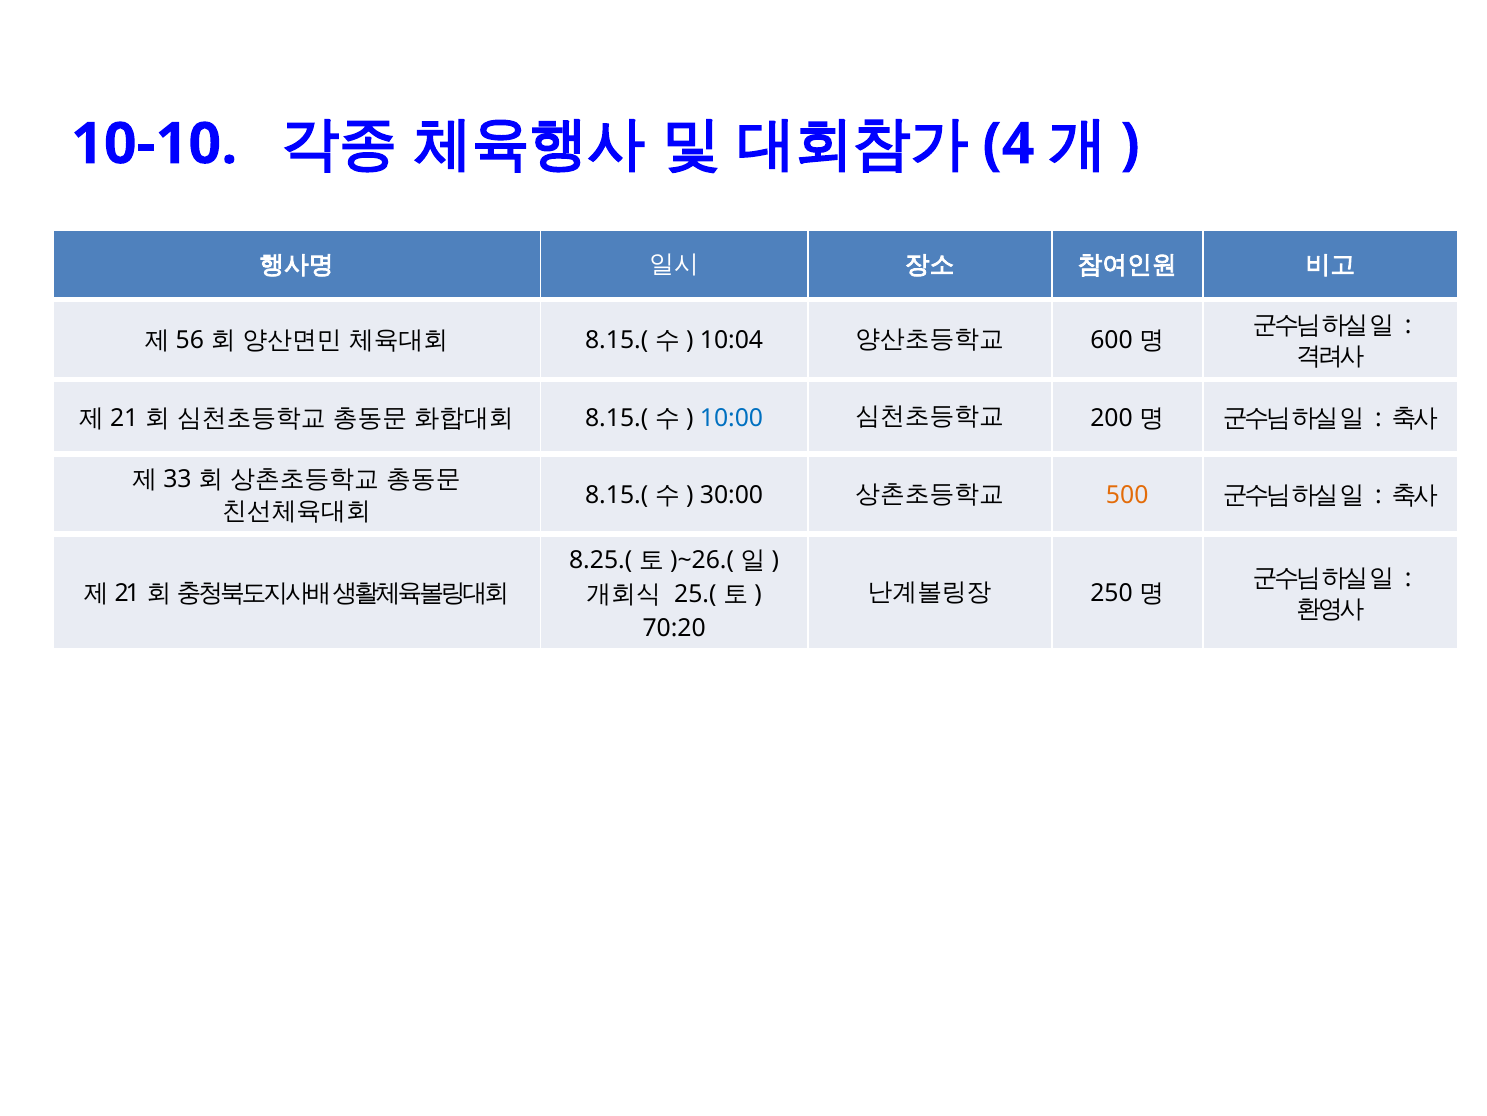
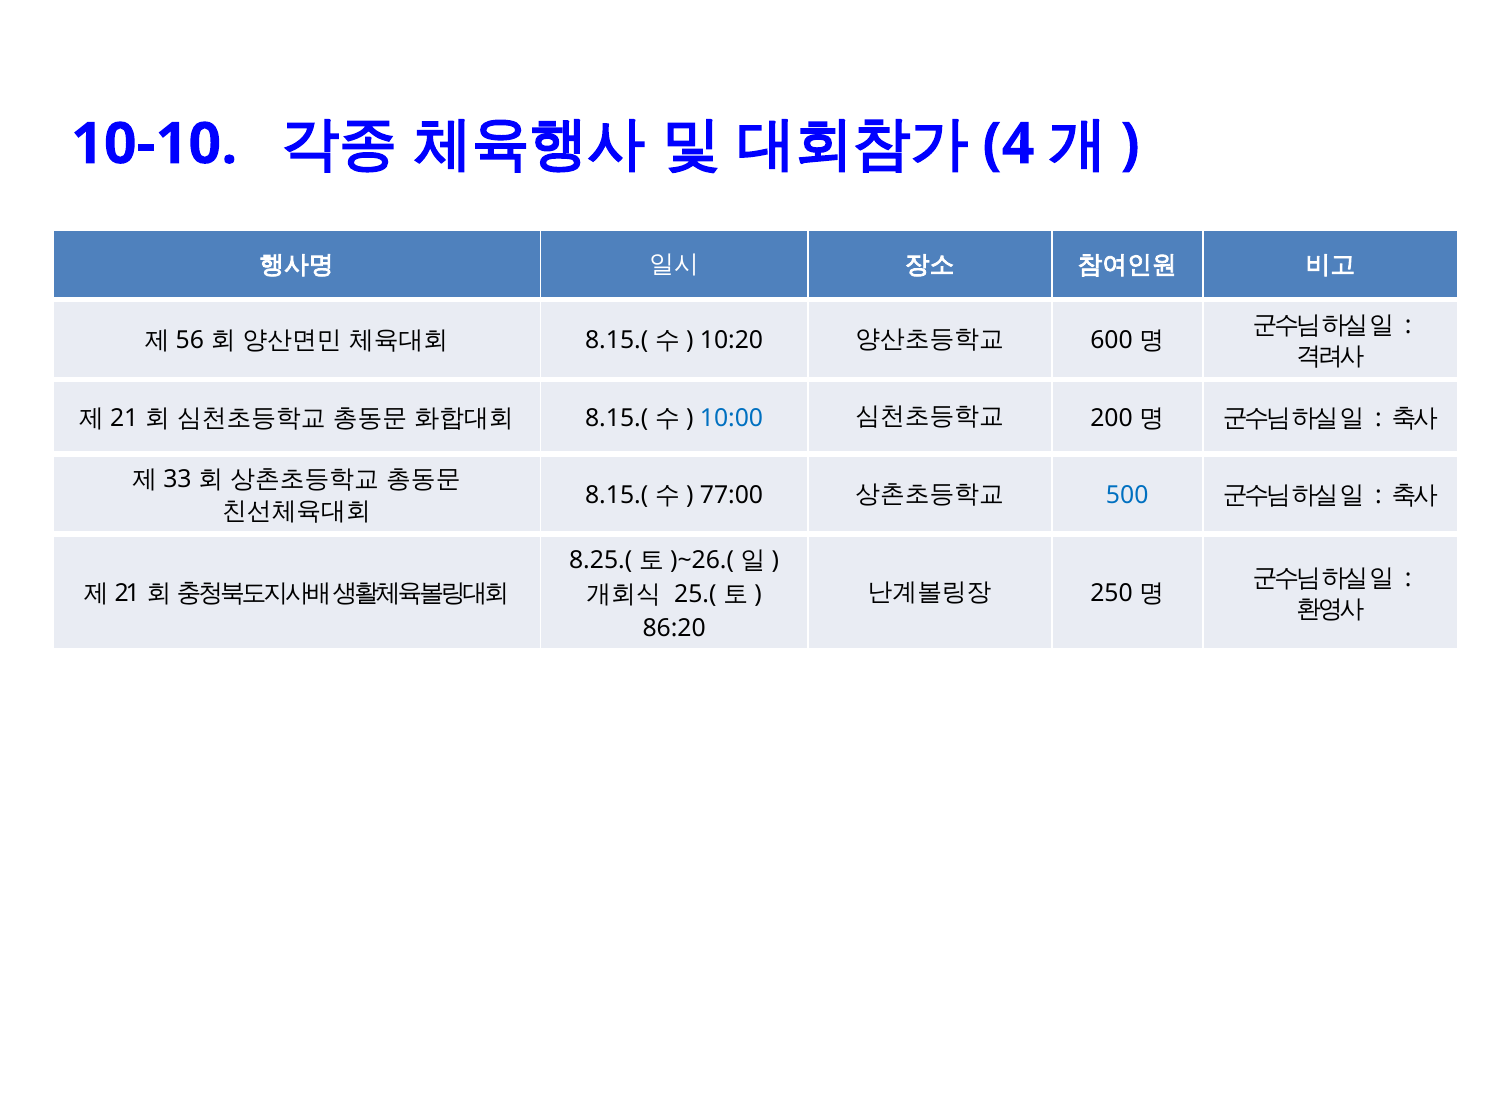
10:04: 10:04 -> 10:20
30:00: 30:00 -> 77:00
500 colour: orange -> blue
70:20: 70:20 -> 86:20
